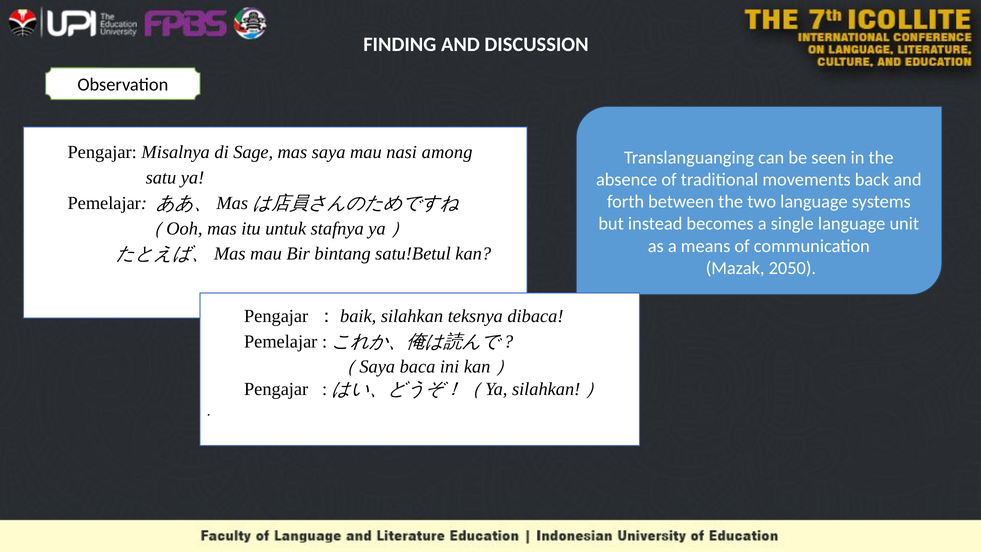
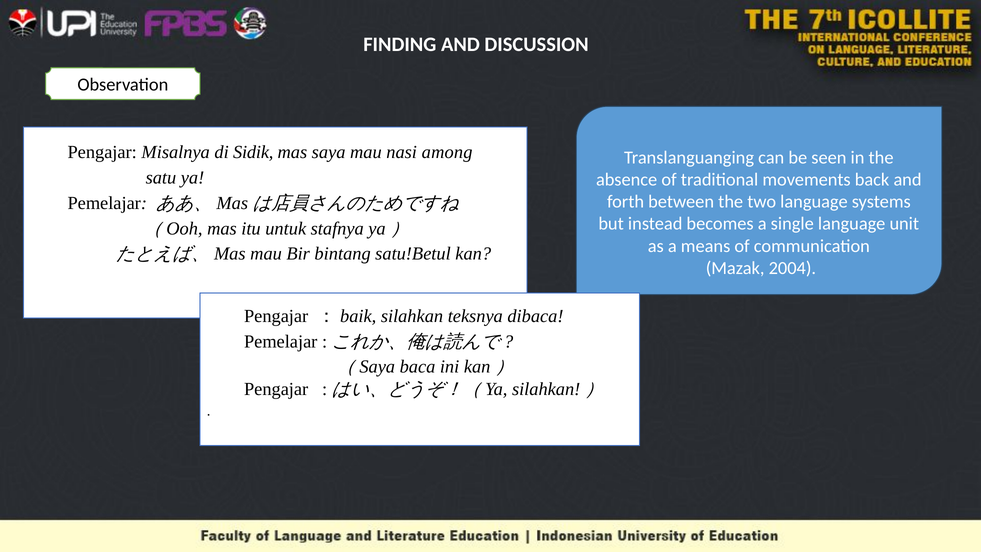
Sage: Sage -> Sidik
2050: 2050 -> 2004
